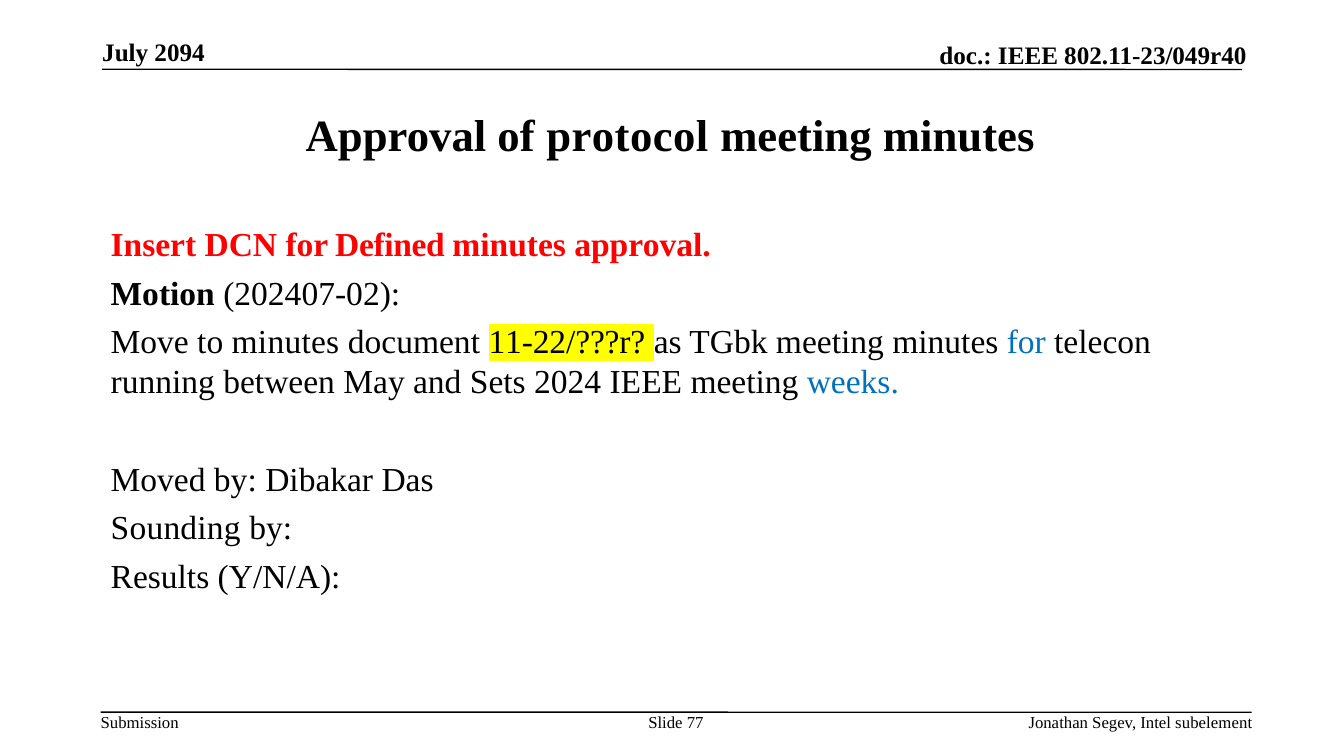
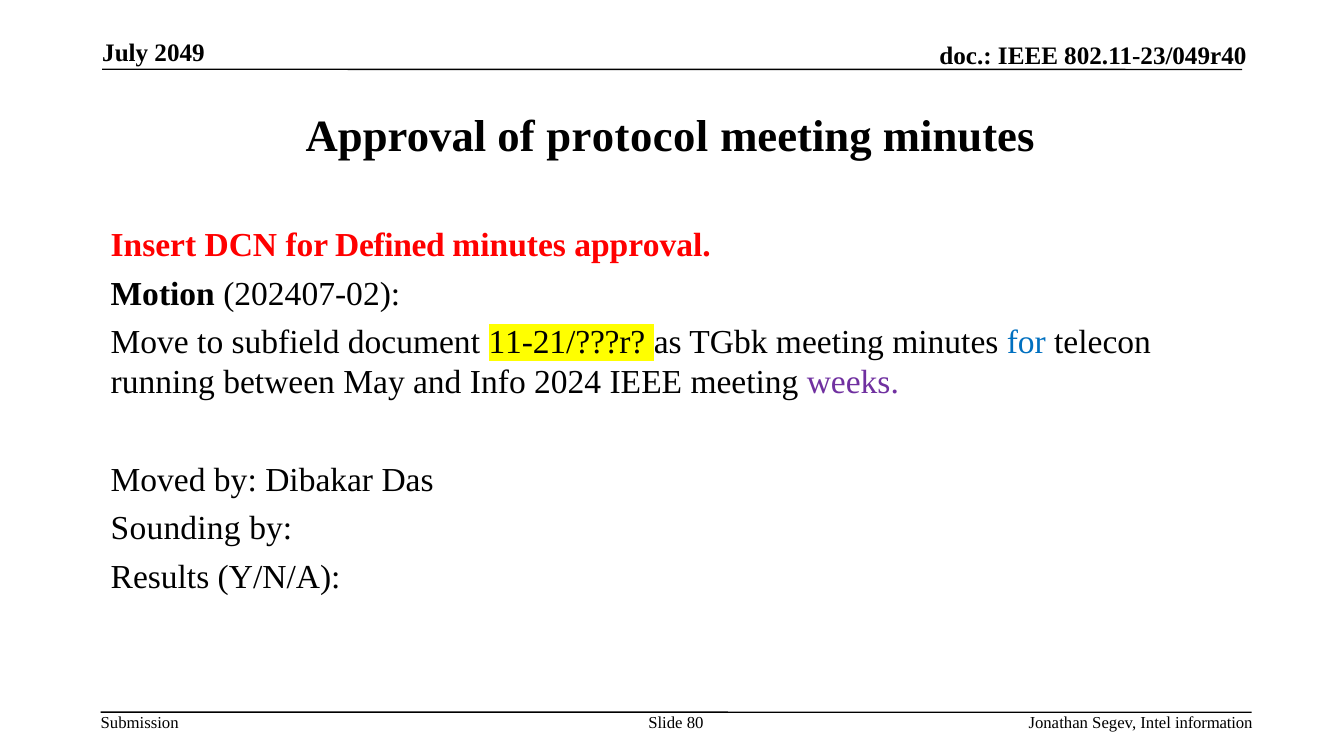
2094: 2094 -> 2049
to minutes: minutes -> subfield
11-22/???r: 11-22/???r -> 11-21/???r
Sets: Sets -> Info
weeks colour: blue -> purple
77: 77 -> 80
subelement: subelement -> information
